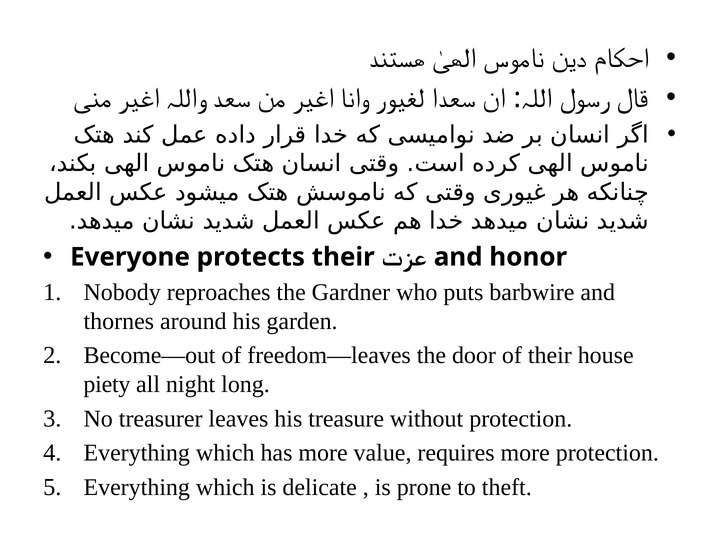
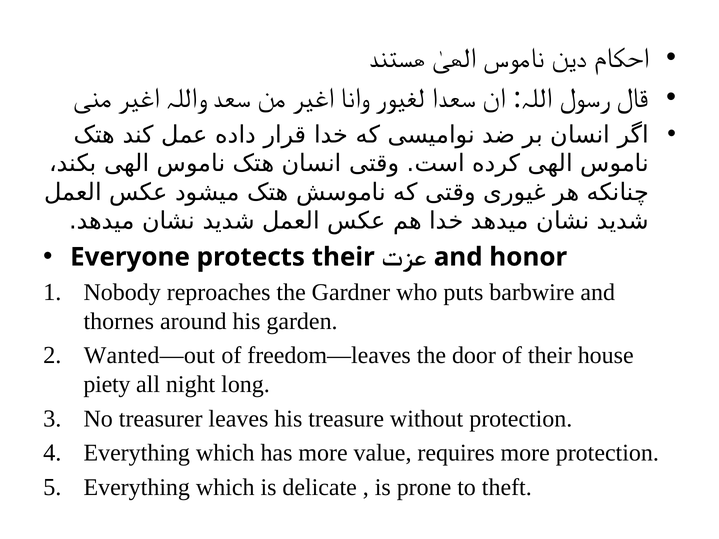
Become—out: Become—out -> Wanted—out
